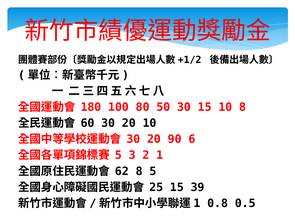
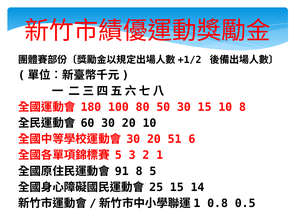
90: 90 -> 51
62: 62 -> 91
39: 39 -> 14
